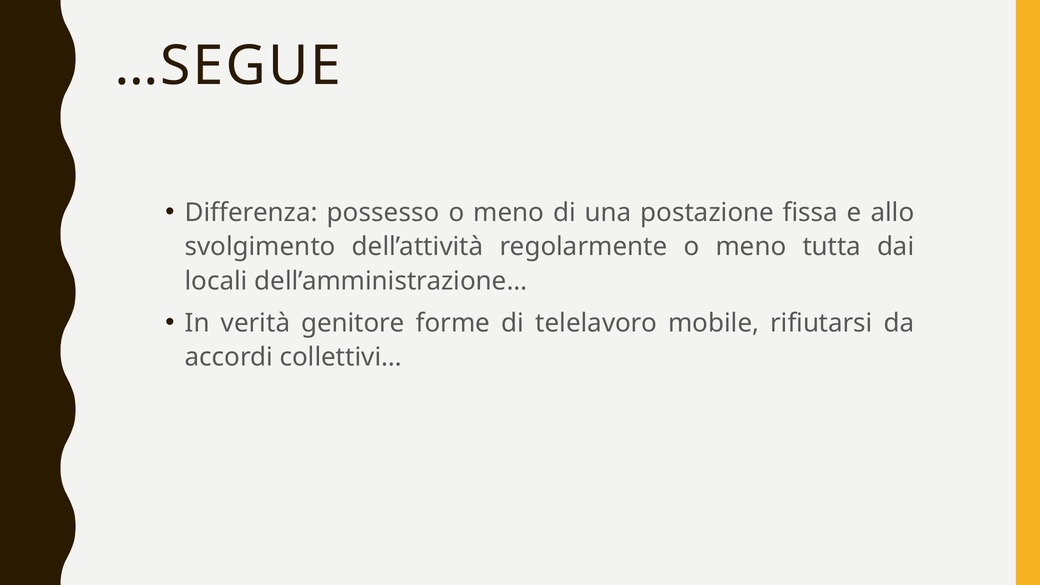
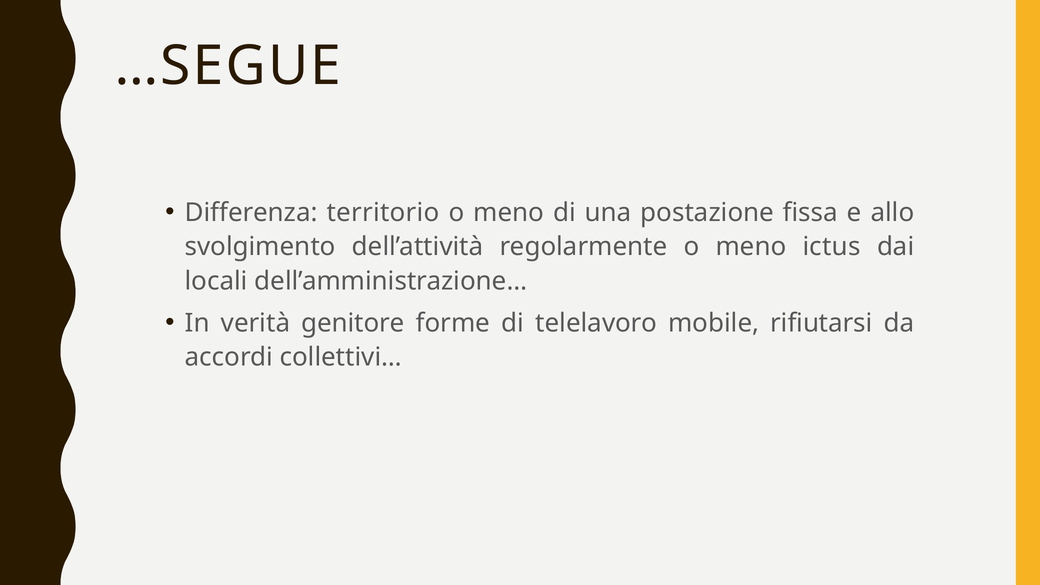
possesso: possesso -> territorio
tutta: tutta -> ictus
